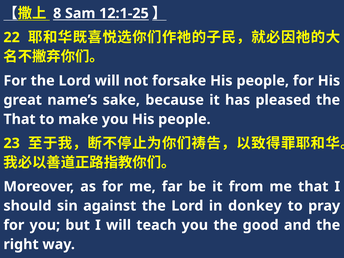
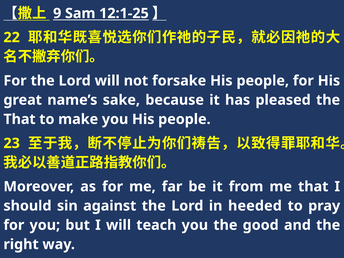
8: 8 -> 9
donkey: donkey -> heeded
